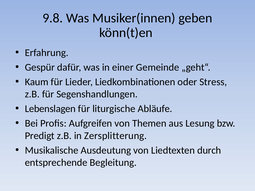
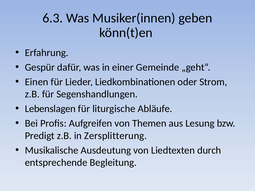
9.8: 9.8 -> 6.3
Kaum: Kaum -> Einen
Stress: Stress -> Strom
